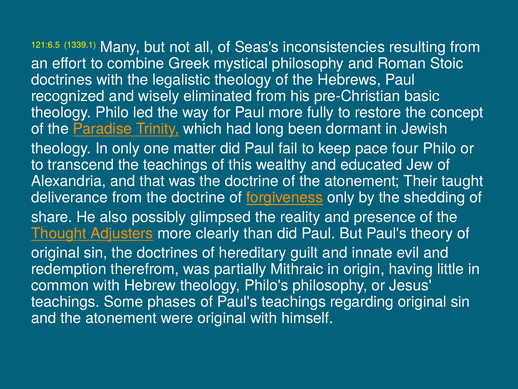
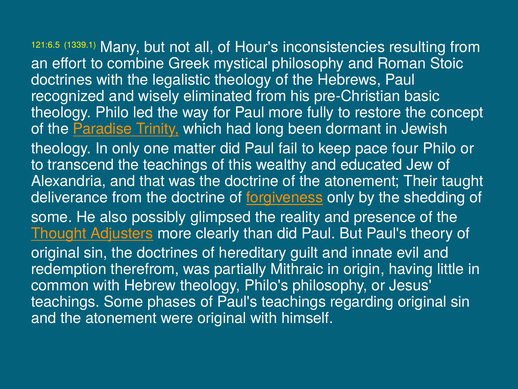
Seas's: Seas's -> Hour's
share at (52, 217): share -> some
